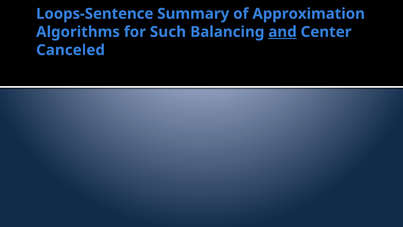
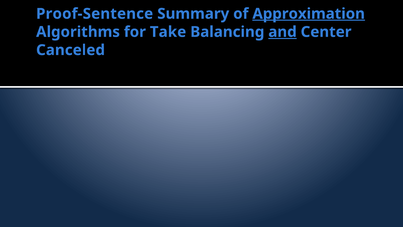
Loops-Sentence: Loops-Sentence -> Proof-Sentence
Approximation underline: none -> present
Such: Such -> Take
